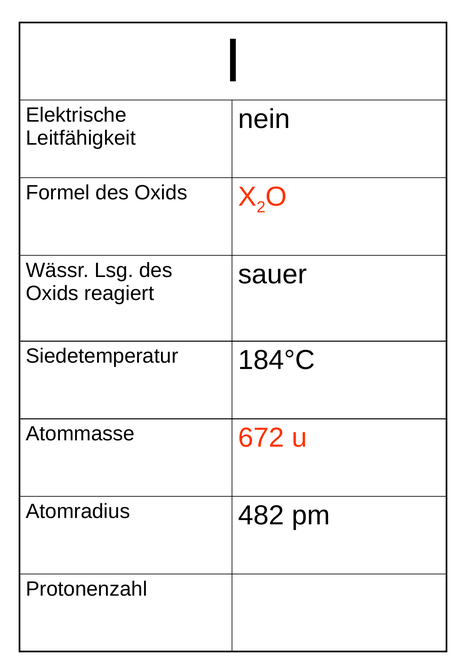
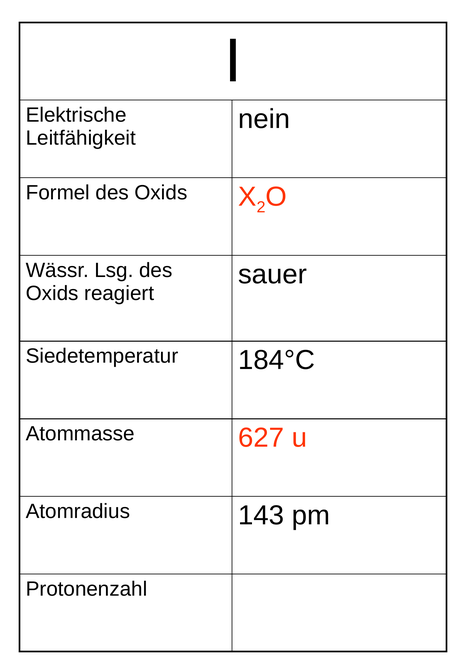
672: 672 -> 627
482: 482 -> 143
